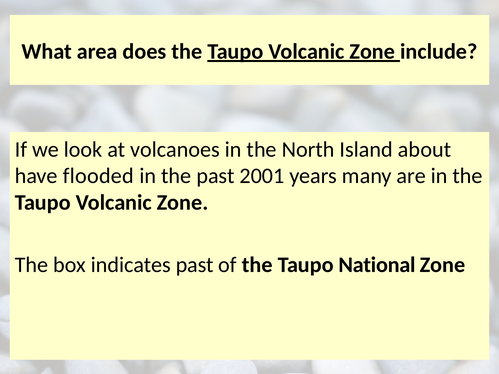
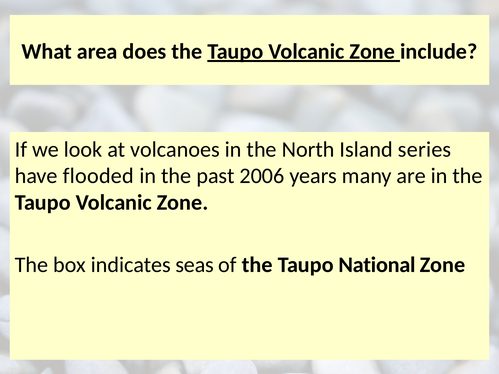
about: about -> series
2001: 2001 -> 2006
indicates past: past -> seas
